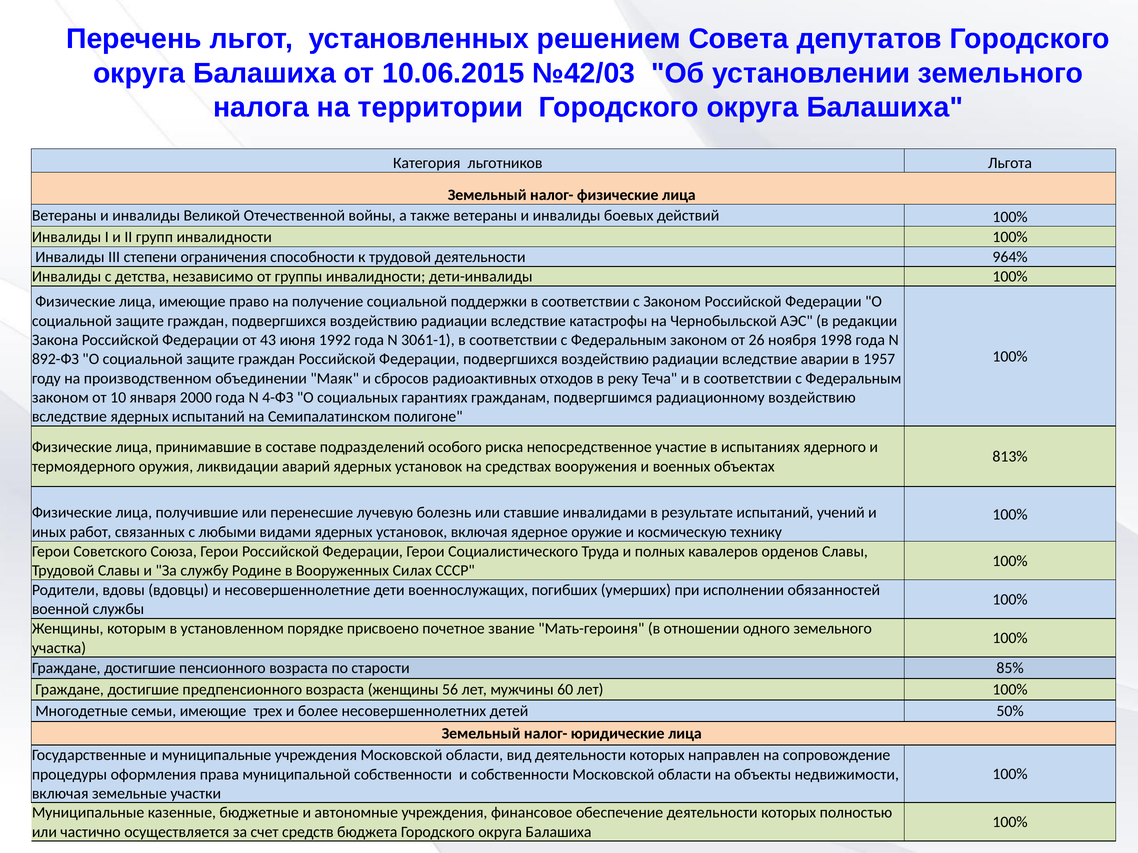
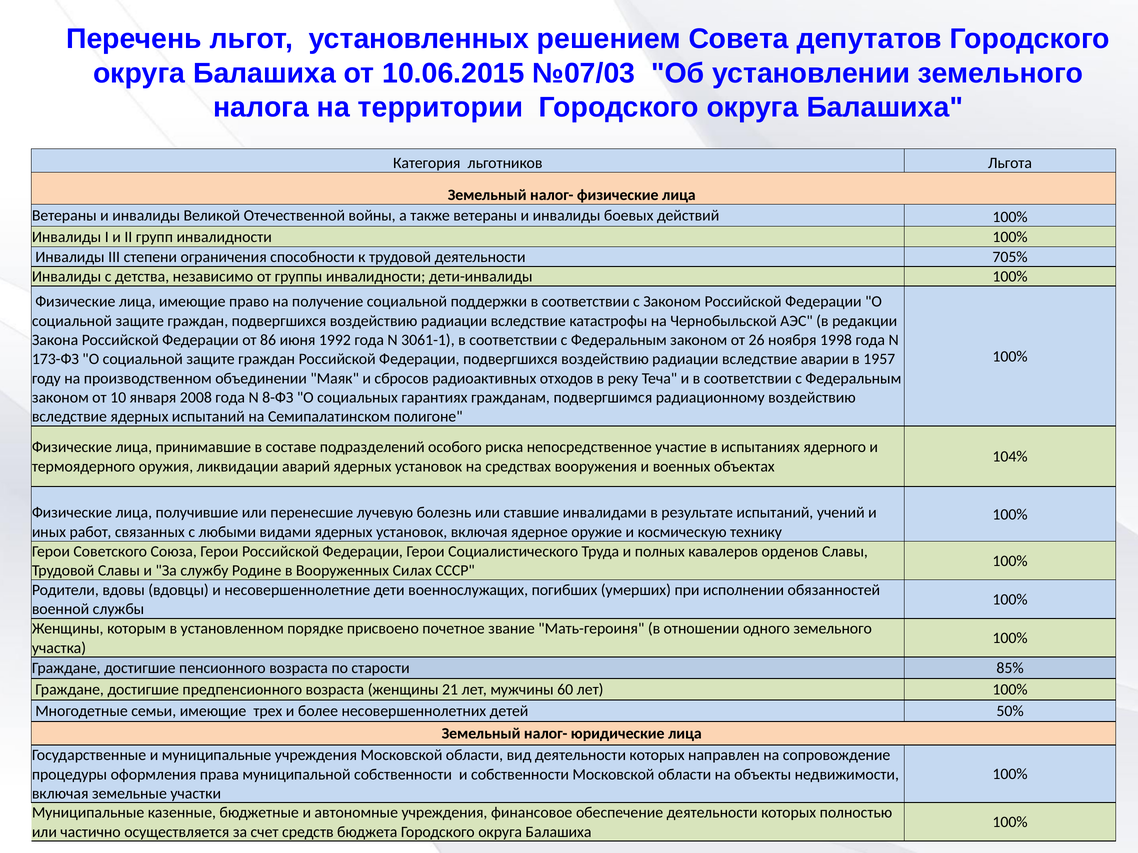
№42/03: №42/03 -> №07/03
964%: 964% -> 705%
43: 43 -> 86
892-ФЗ: 892-ФЗ -> 173-ФЗ
2000: 2000 -> 2008
4-ФЗ: 4-ФЗ -> 8-ФЗ
813%: 813% -> 104%
56: 56 -> 21
